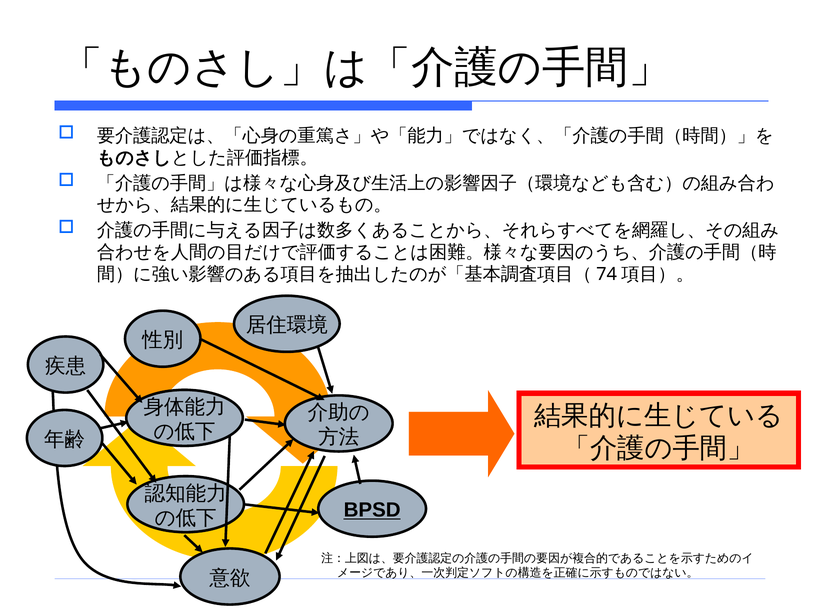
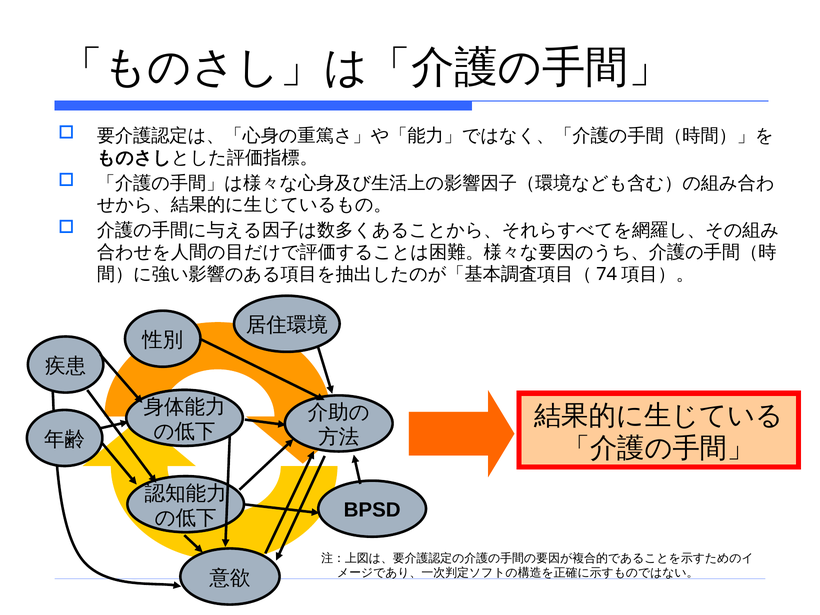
BPSD underline: present -> none
